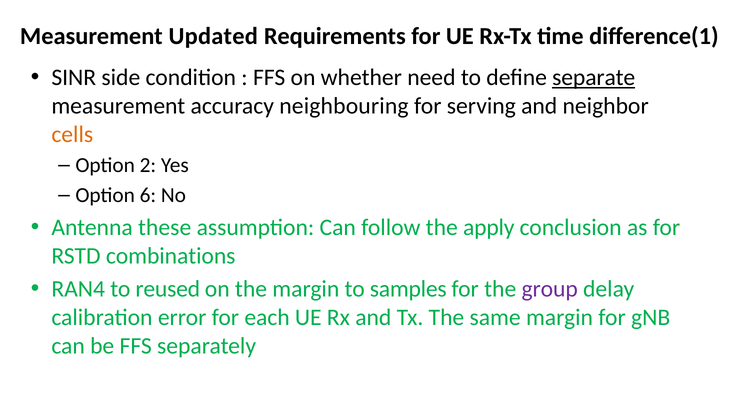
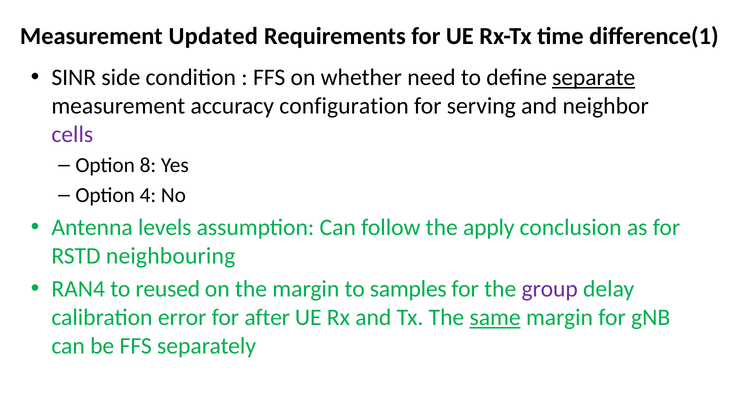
neighbouring: neighbouring -> configuration
cells colour: orange -> purple
2: 2 -> 8
6: 6 -> 4
these: these -> levels
combinations: combinations -> neighbouring
each: each -> after
same underline: none -> present
